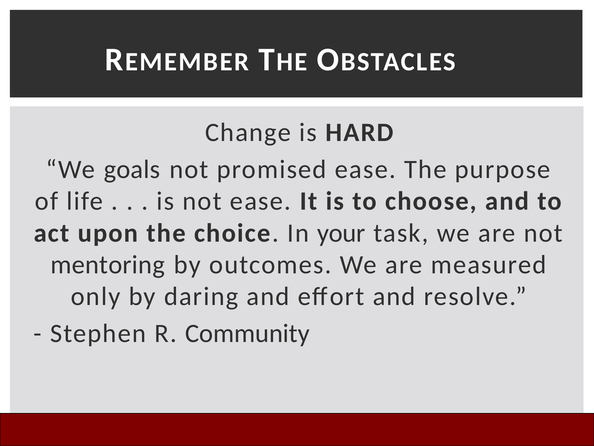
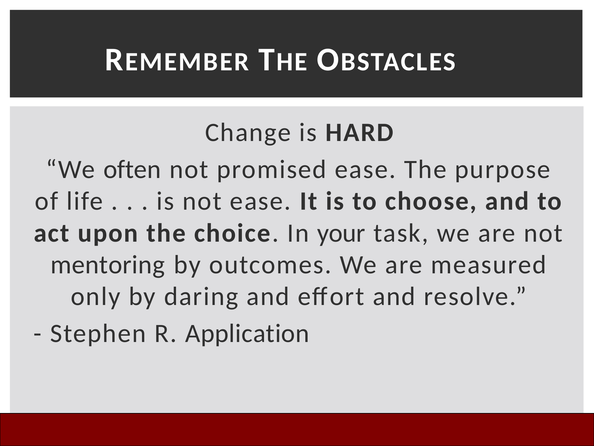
goals: goals -> often
Community: Community -> Application
